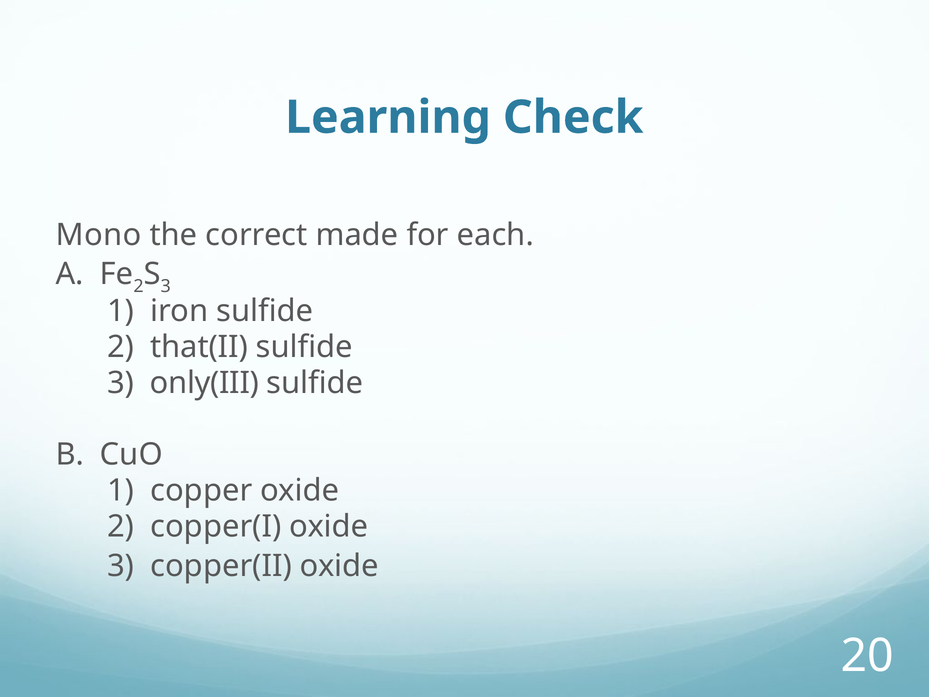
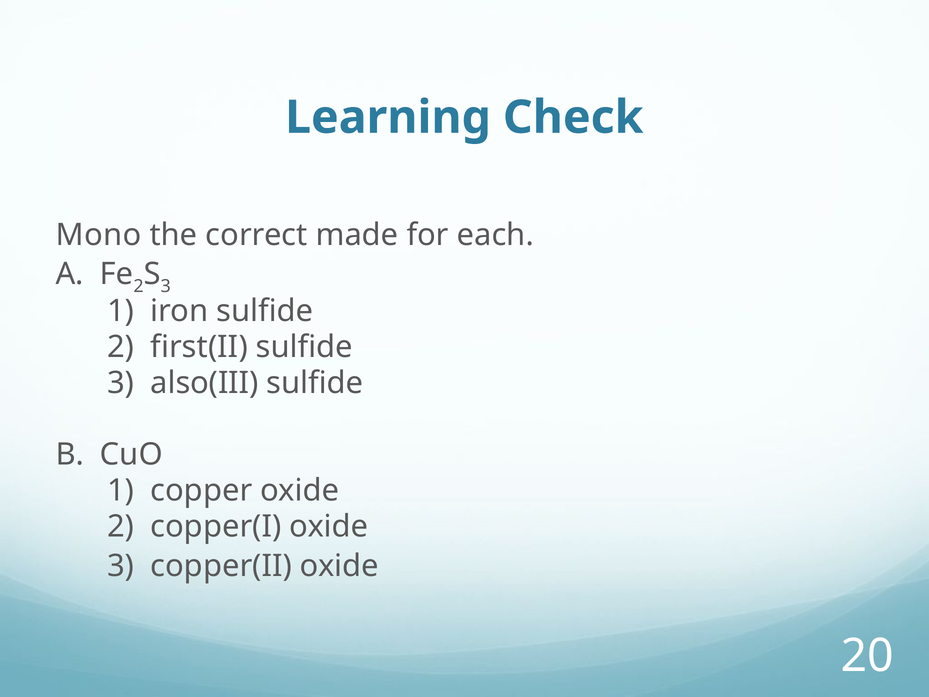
that(II: that(II -> first(II
only(III: only(III -> also(III
